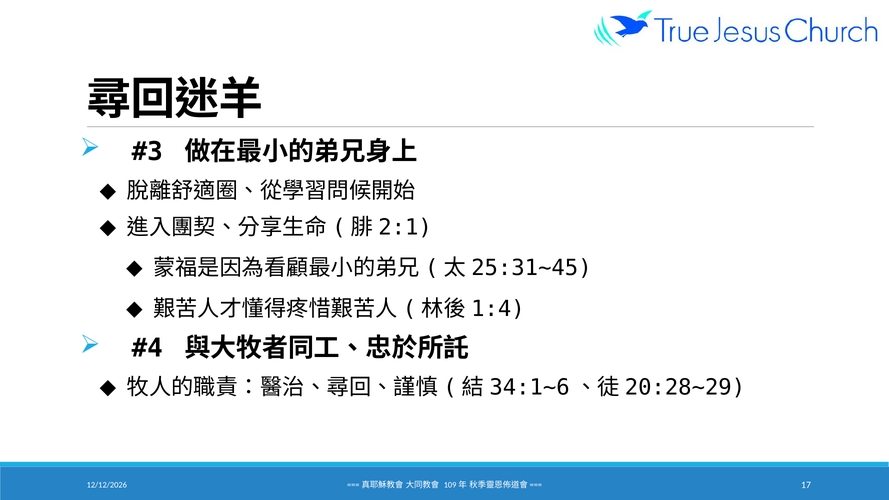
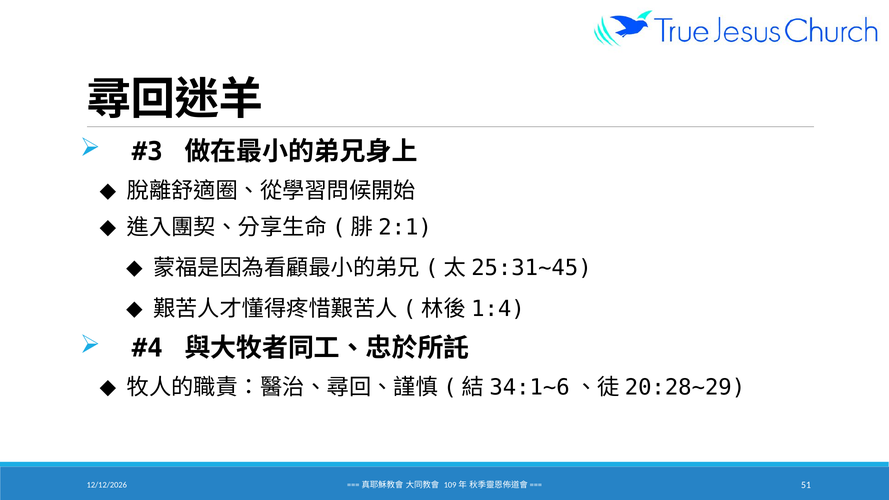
17: 17 -> 51
